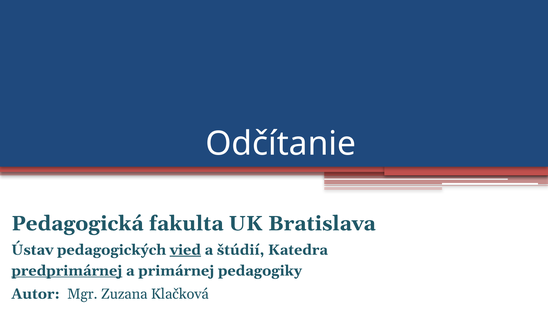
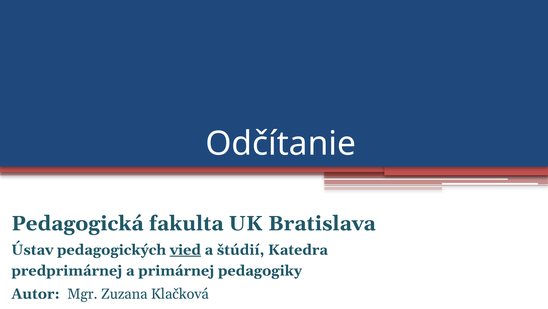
predprimárnej underline: present -> none
